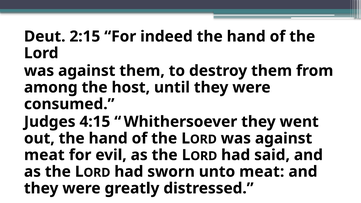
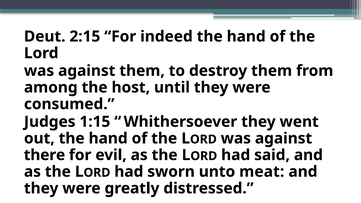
4:15: 4:15 -> 1:15
meat at (44, 155): meat -> there
